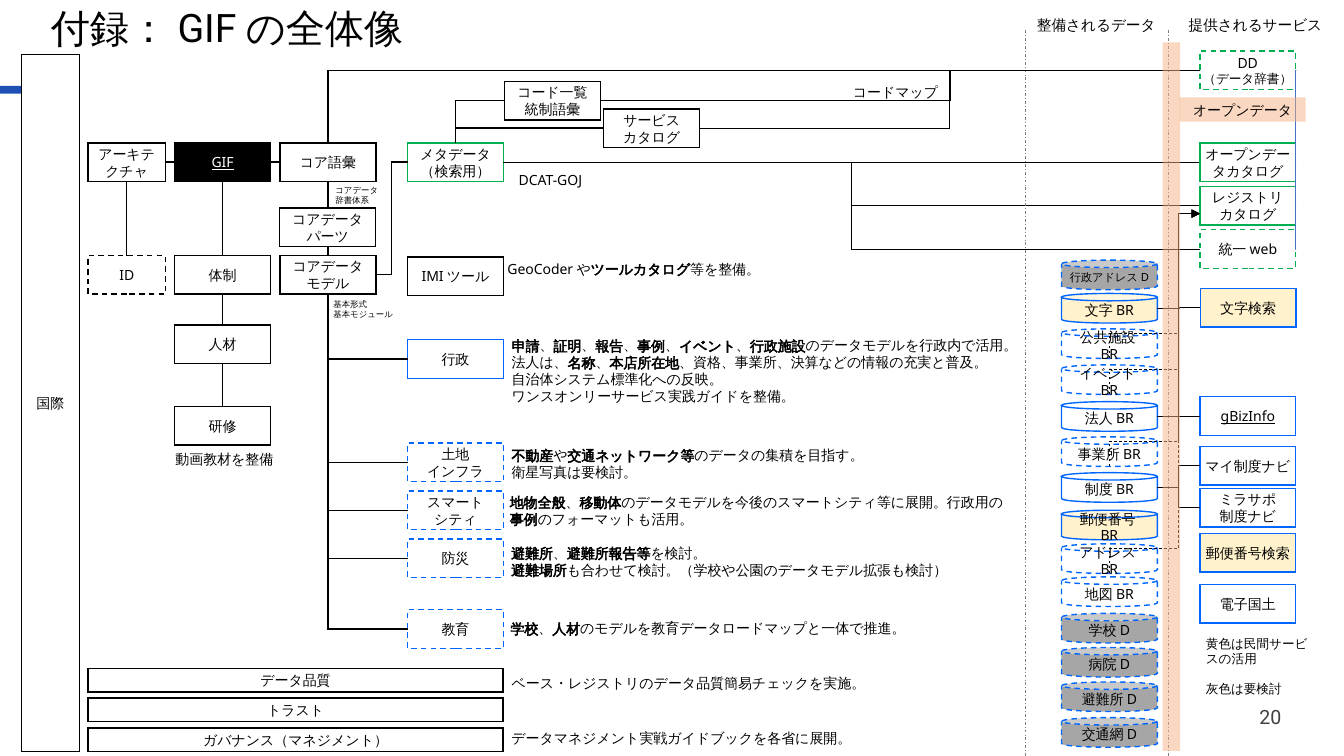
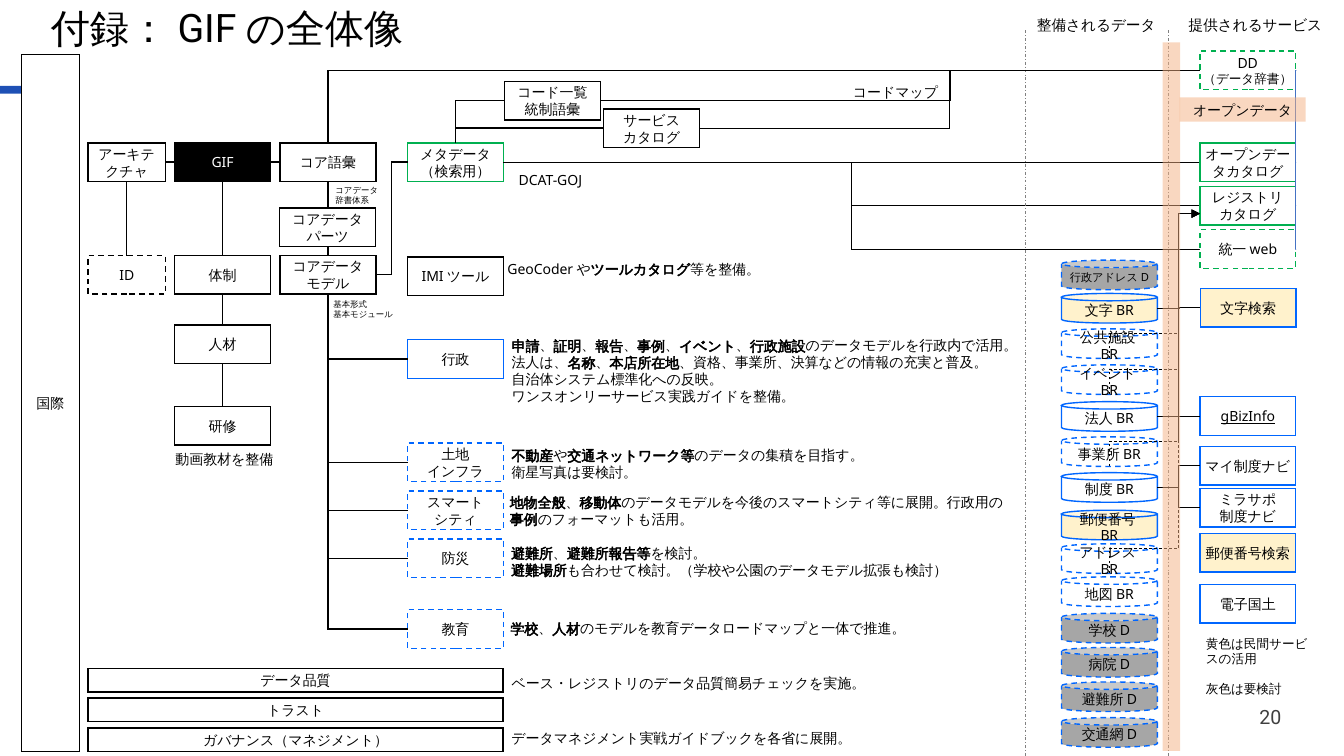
GIF underline: present -> none
